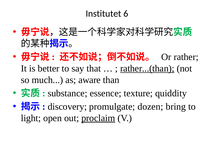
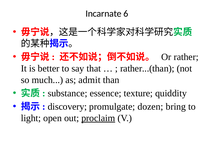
Institutet: Institutet -> Incarnate
rather...(than underline: present -> none
aware: aware -> admit
